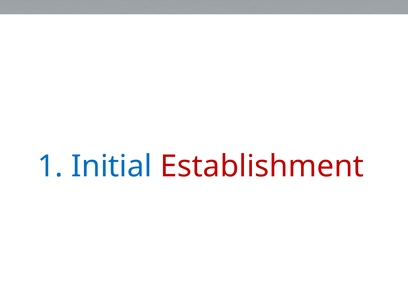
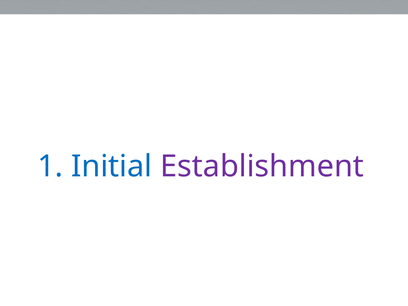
Establishment colour: red -> purple
